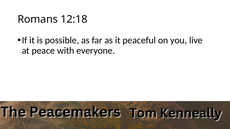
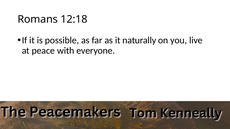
peaceful: peaceful -> naturally
